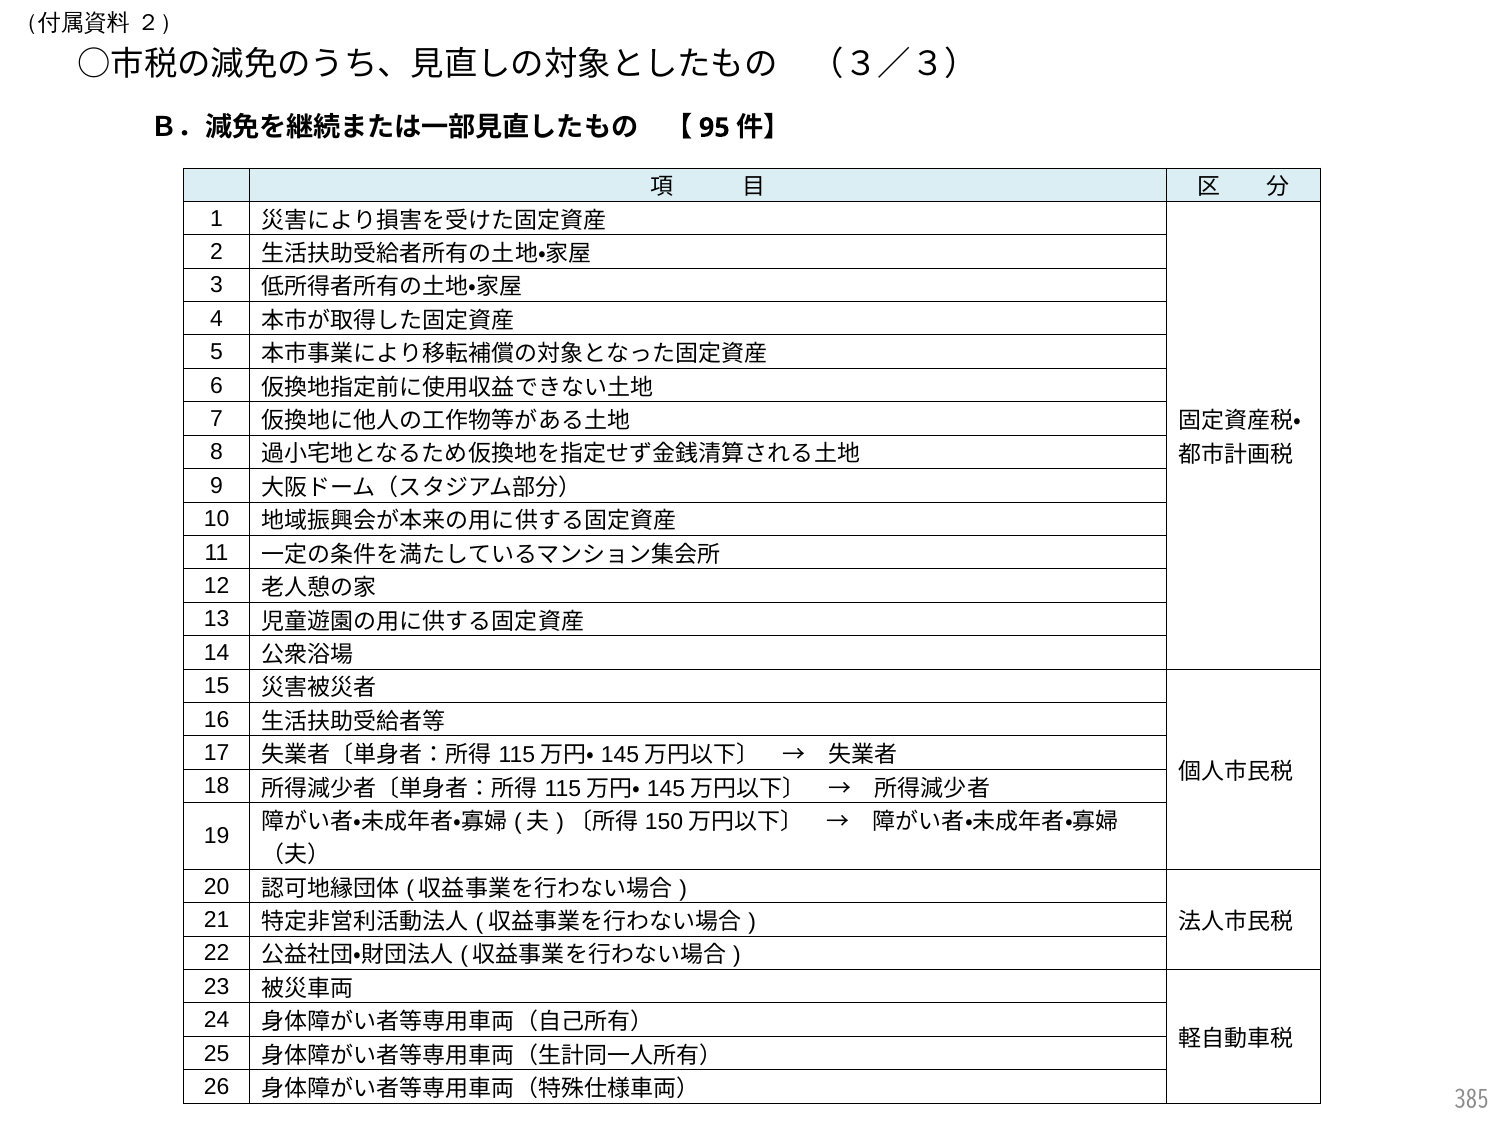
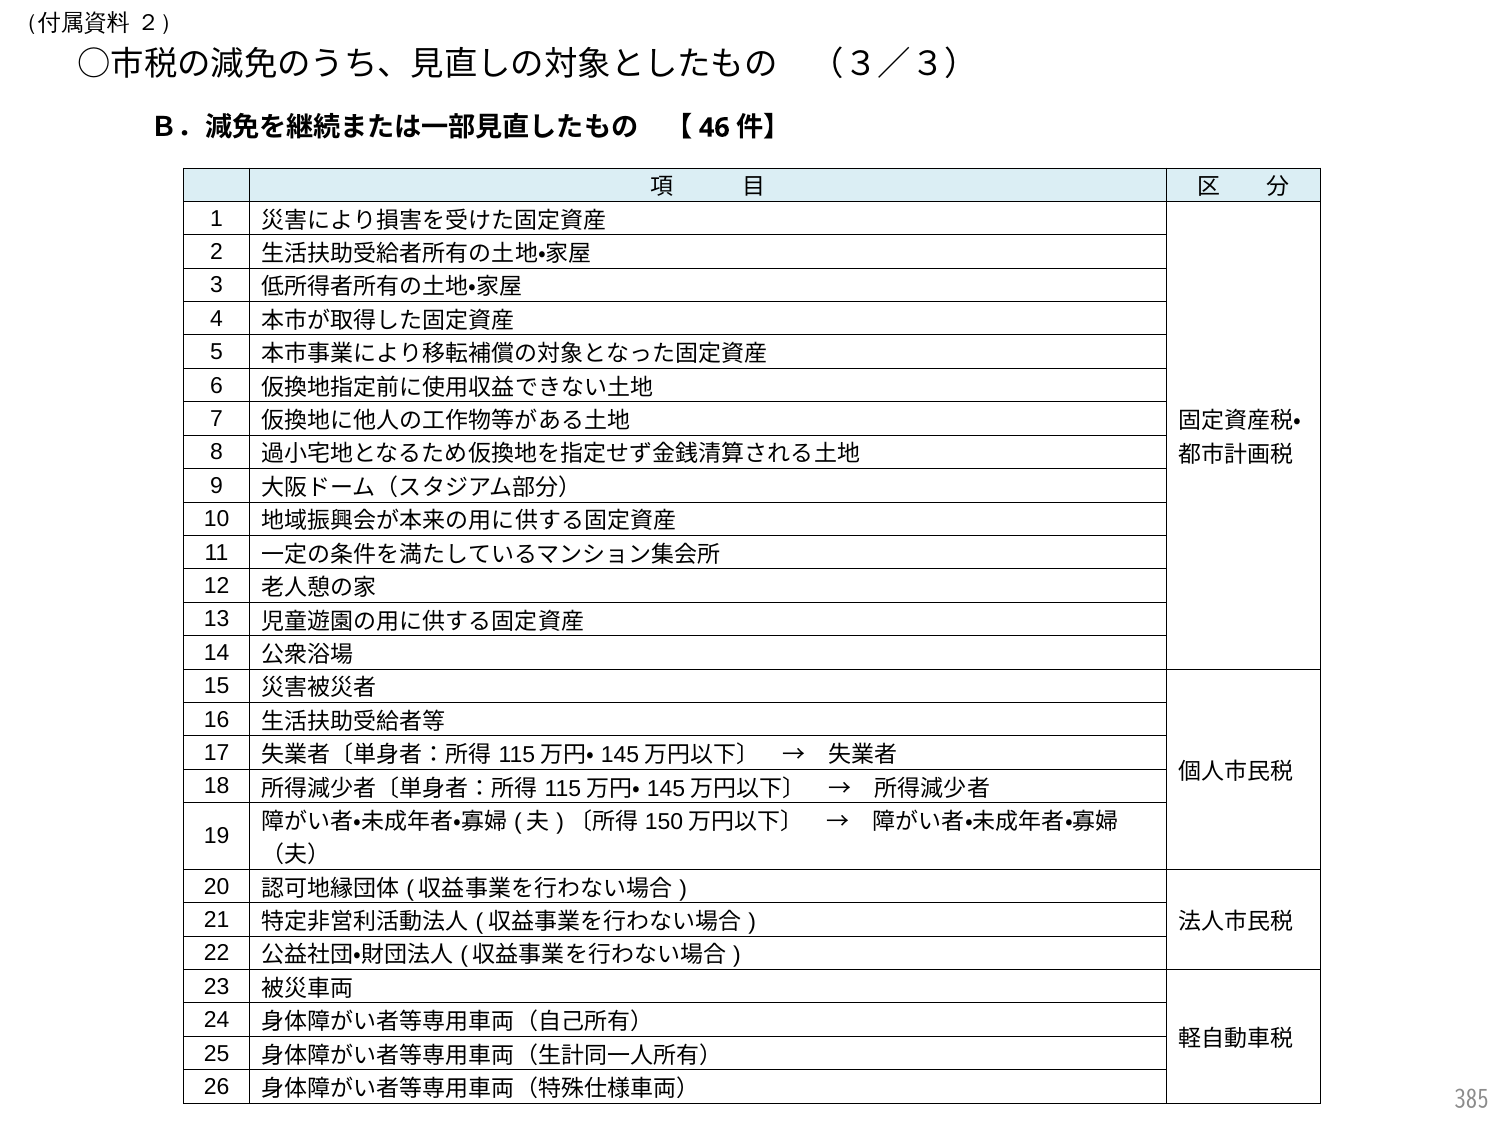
95: 95 -> 46
